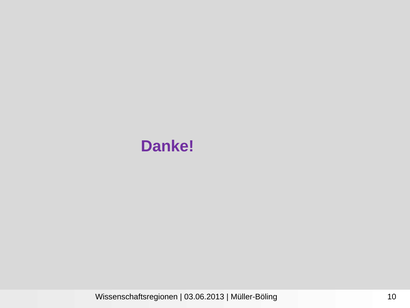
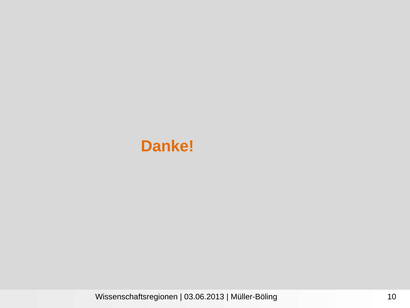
Danke colour: purple -> orange
